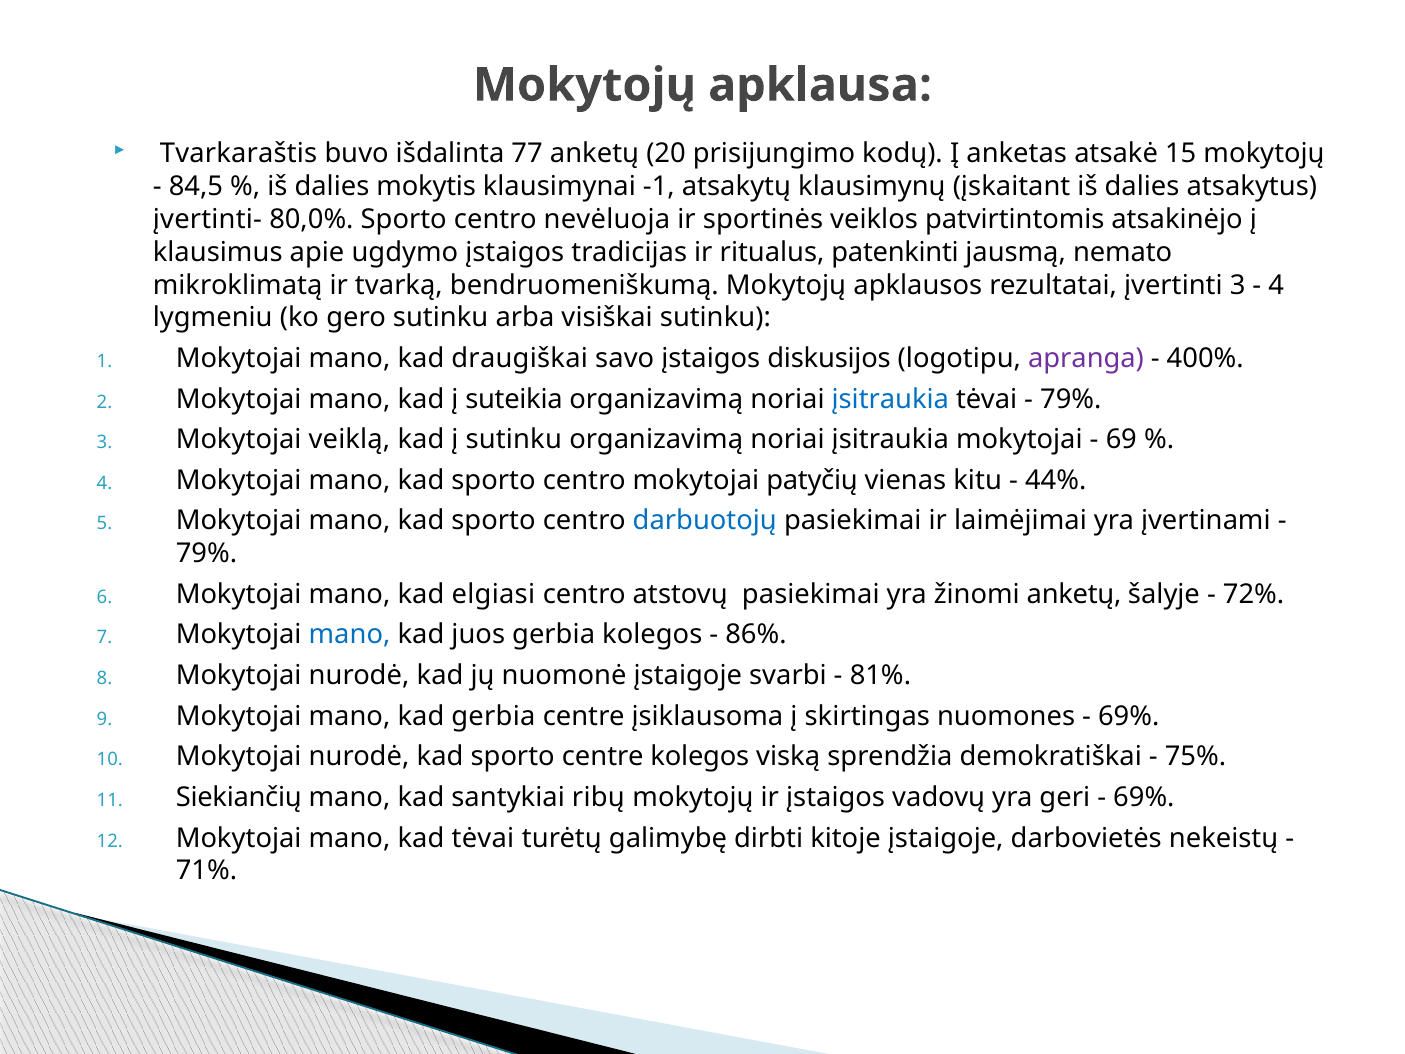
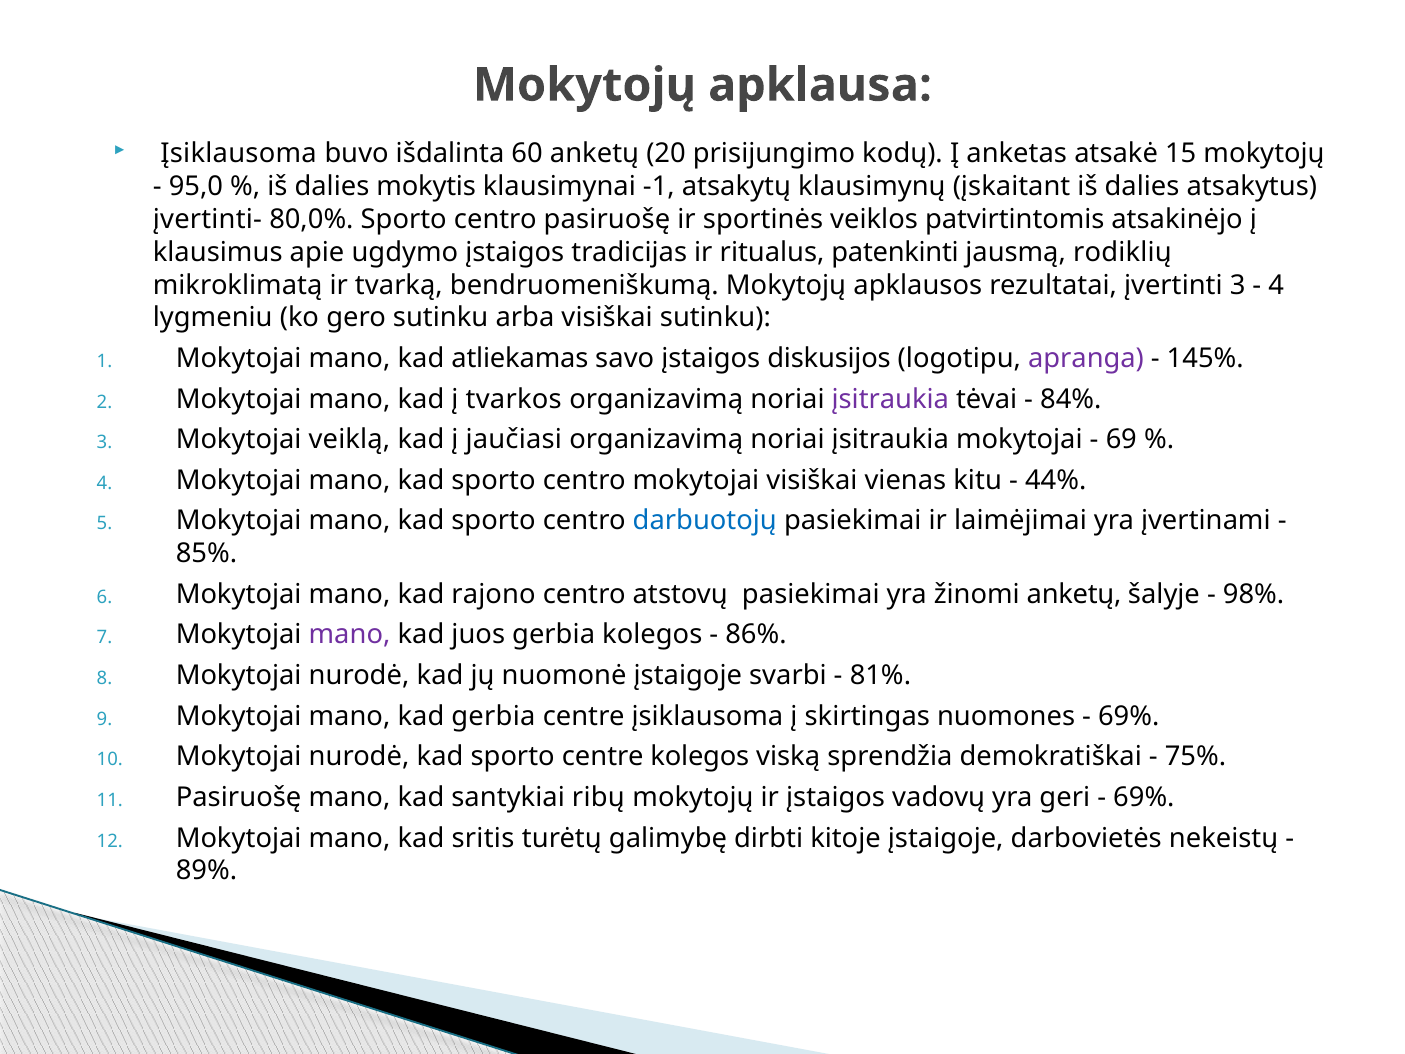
Tvarkaraštis at (239, 154): Tvarkaraštis -> Įsiklausoma
77: 77 -> 60
84,5: 84,5 -> 95,0
centro nevėluoja: nevėluoja -> pasiruošę
nemato: nemato -> rodiklių
draugiškai: draugiškai -> atliekamas
400%: 400% -> 145%
suteikia: suteikia -> tvarkos
įsitraukia at (890, 399) colour: blue -> purple
79% at (1071, 399): 79% -> 84%
į sutinku: sutinku -> jaučiasi
mokytojai patyčių: patyčių -> visiškai
79% at (206, 554): 79% -> 85%
elgiasi: elgiasi -> rajono
72%: 72% -> 98%
mano at (350, 635) colour: blue -> purple
Siekiančių at (239, 797): Siekiančių -> Pasiruošę
kad tėvai: tėvai -> sritis
71%: 71% -> 89%
